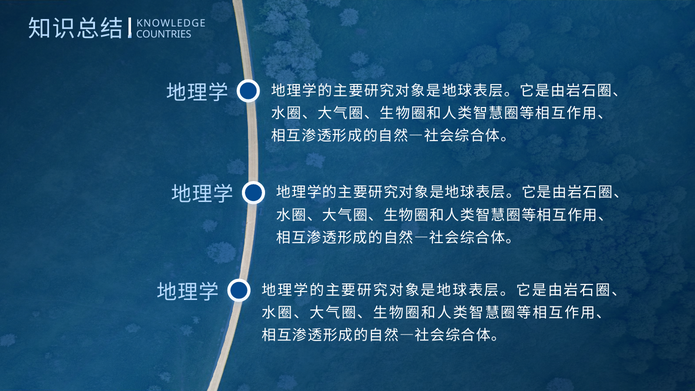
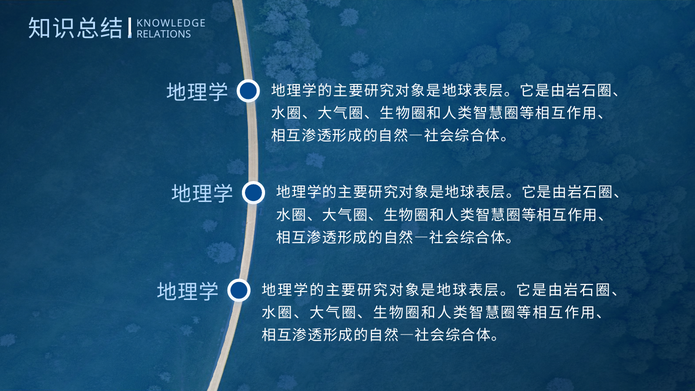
COUNTRIES: COUNTRIES -> RELATIONS
